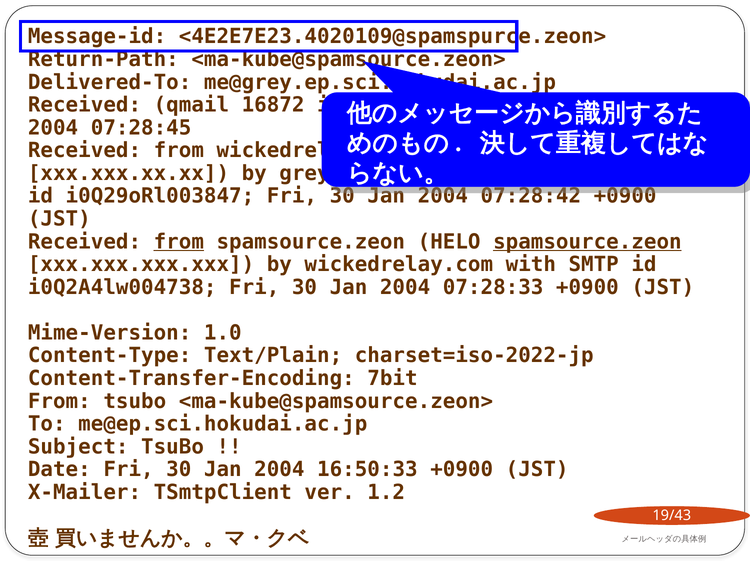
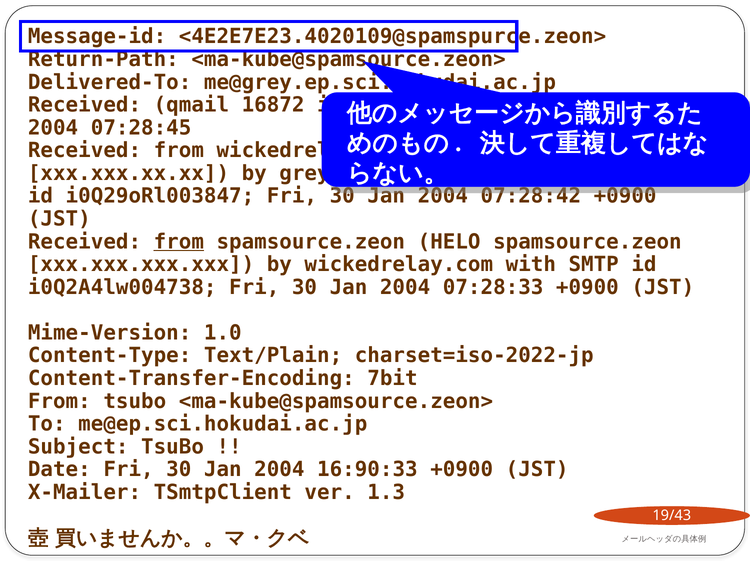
spamsource.zeon at (587, 241) underline: present -> none
16:50:33: 16:50:33 -> 16:90:33
1.2: 1.2 -> 1.3
